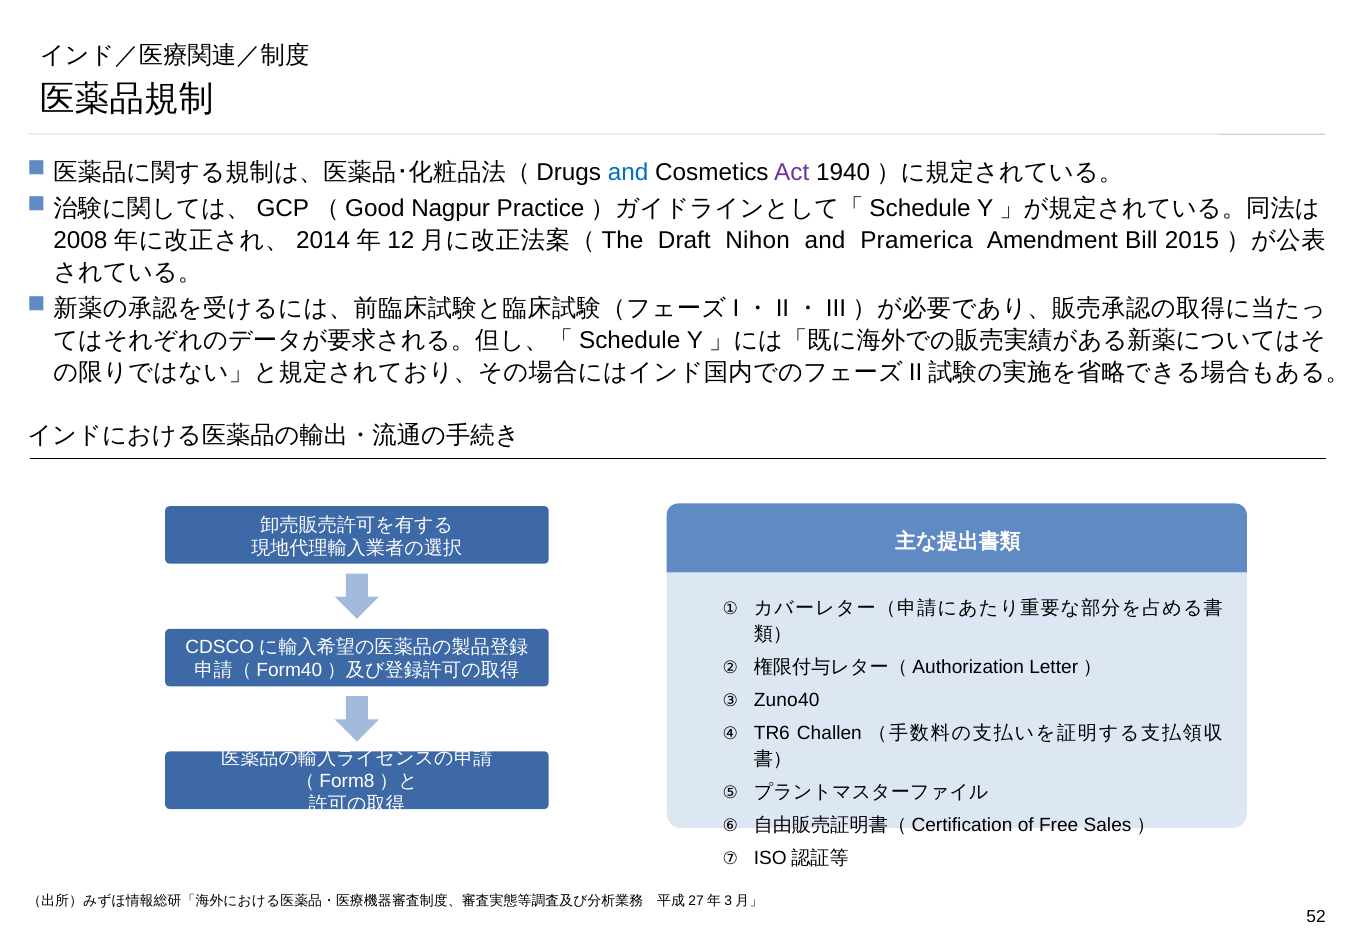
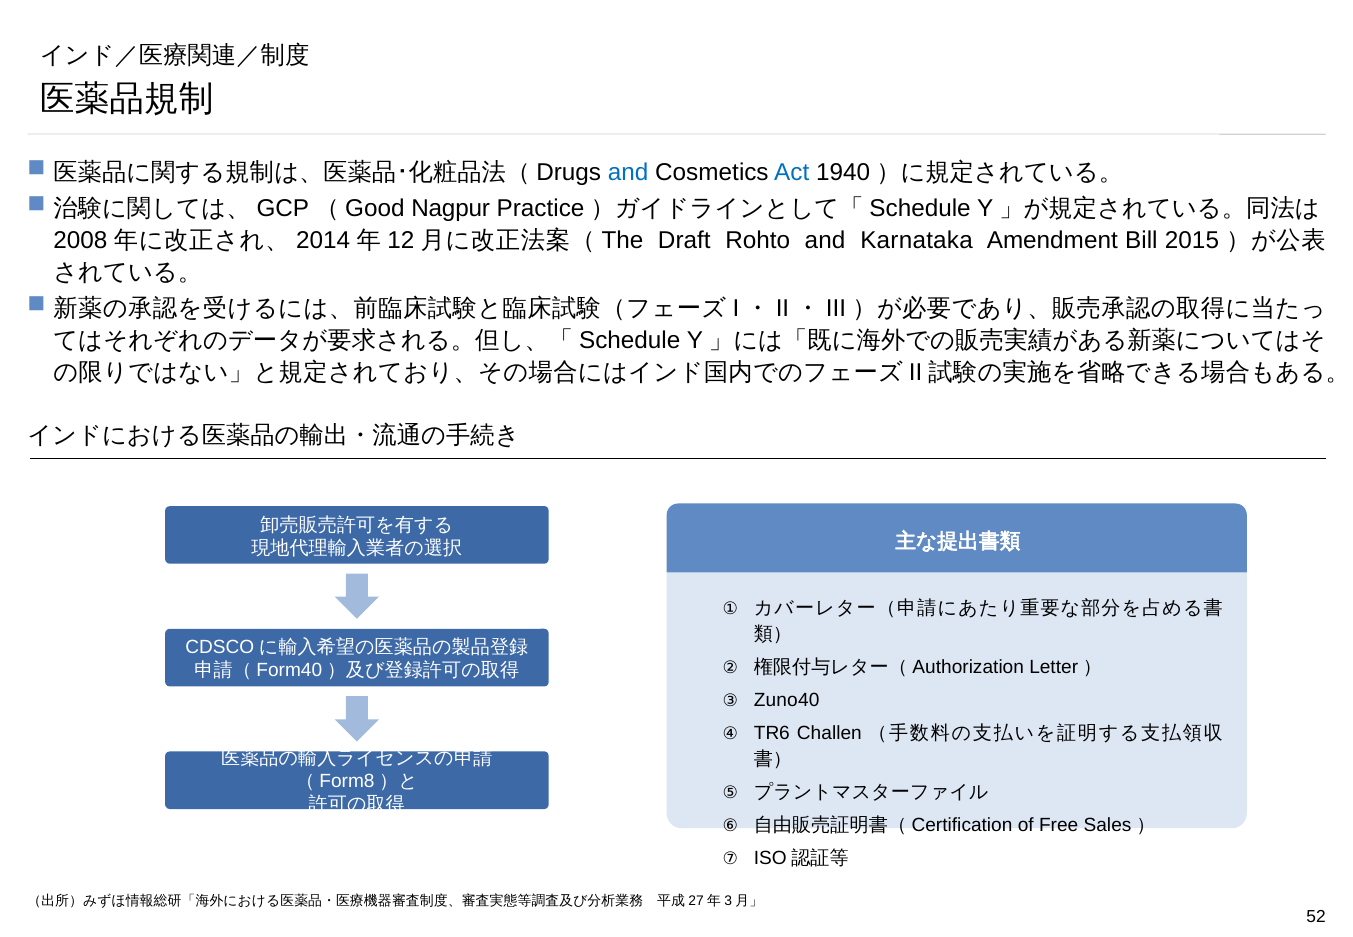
Act colour: purple -> blue
Nihon: Nihon -> Rohto
Pramerica: Pramerica -> Karnataka
